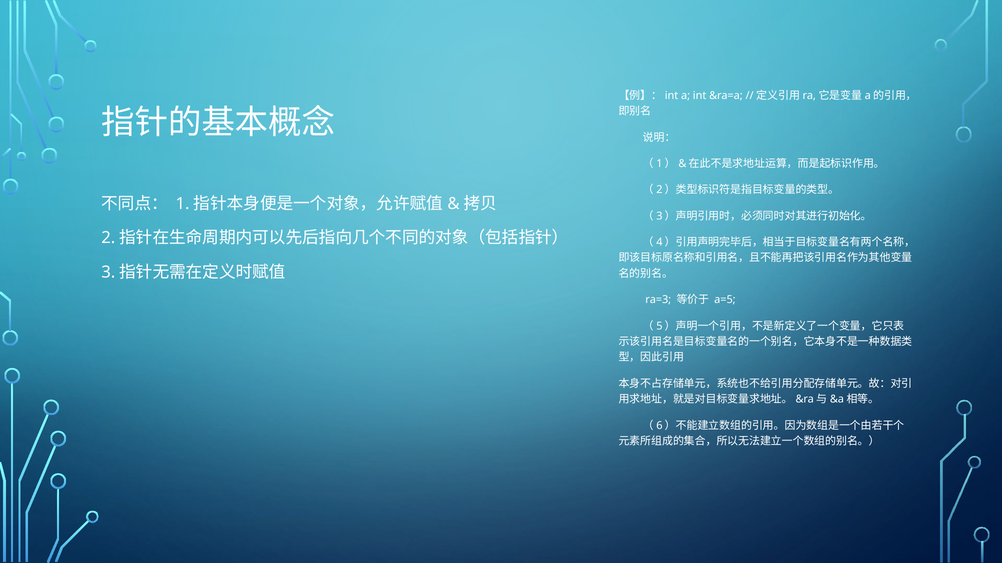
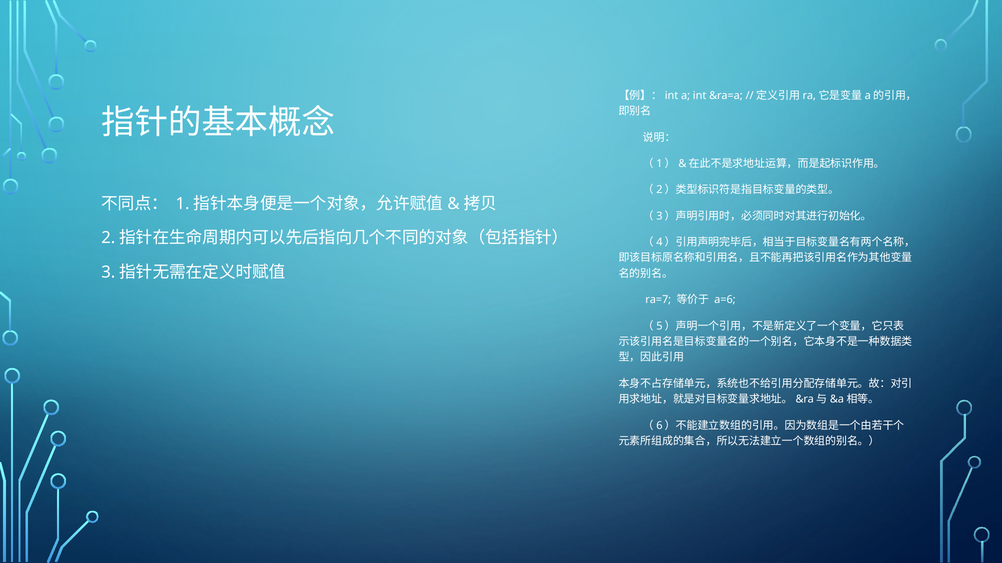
ra=3: ra=3 -> ra=7
a=5: a=5 -> a=6
